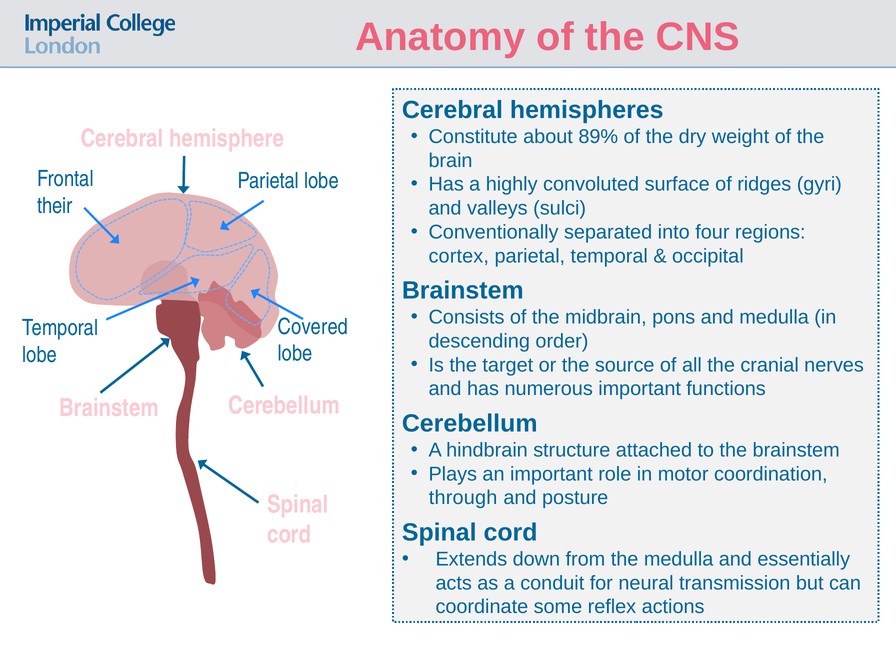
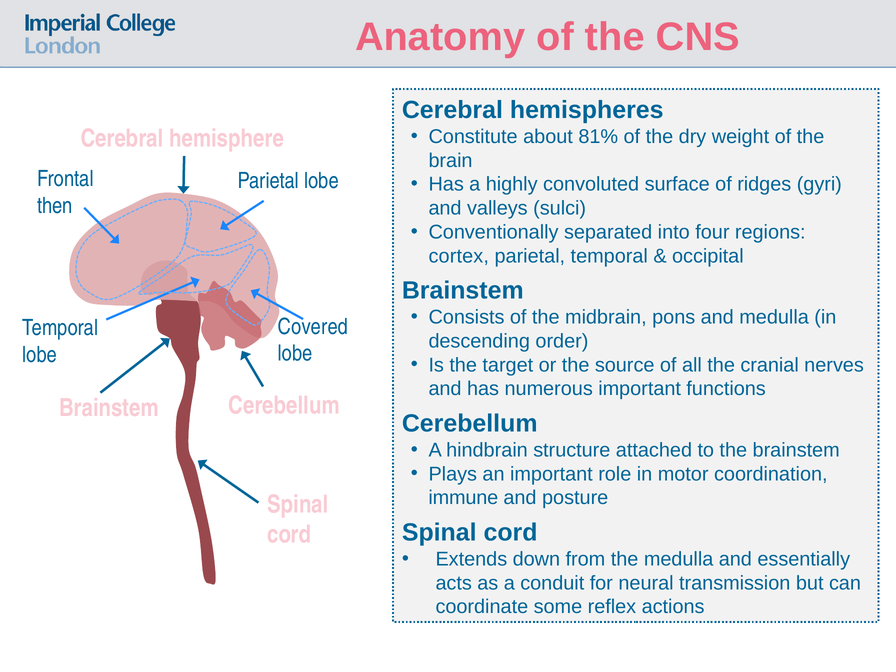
89%: 89% -> 81%
their: their -> then
through: through -> immune
